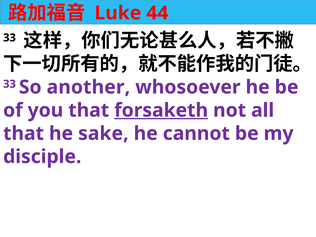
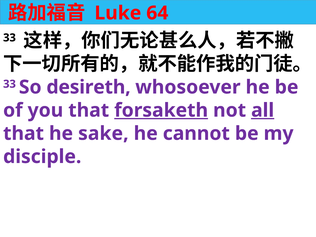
44: 44 -> 64
another: another -> desireth
all underline: none -> present
